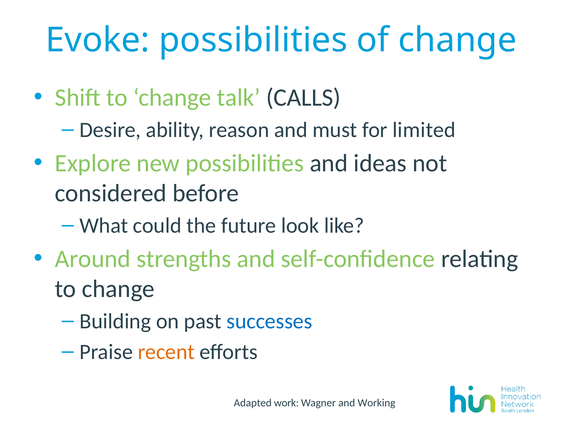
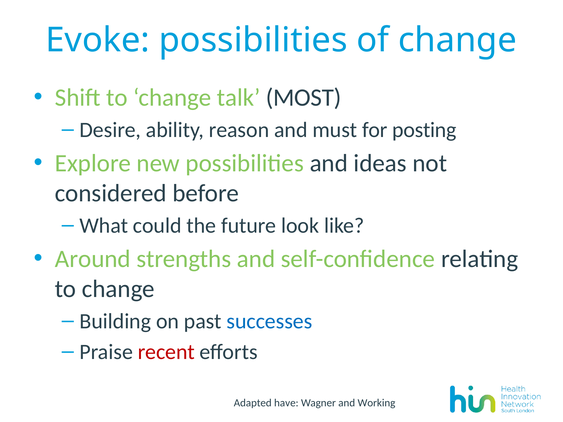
CALLS: CALLS -> MOST
limited: limited -> posting
recent colour: orange -> red
work: work -> have
